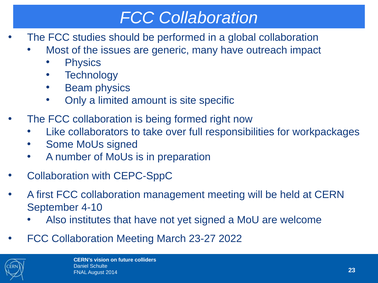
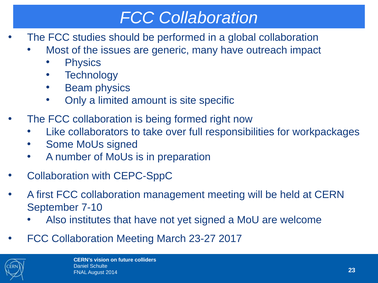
4-10: 4-10 -> 7-10
2022: 2022 -> 2017
